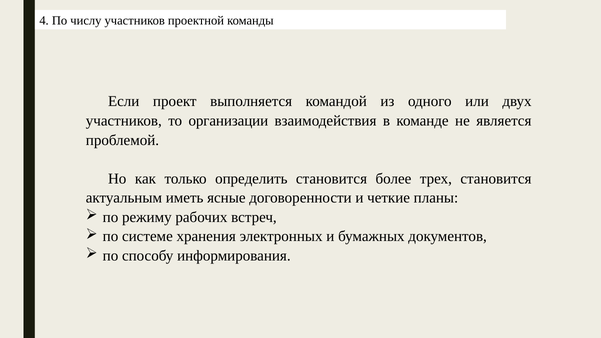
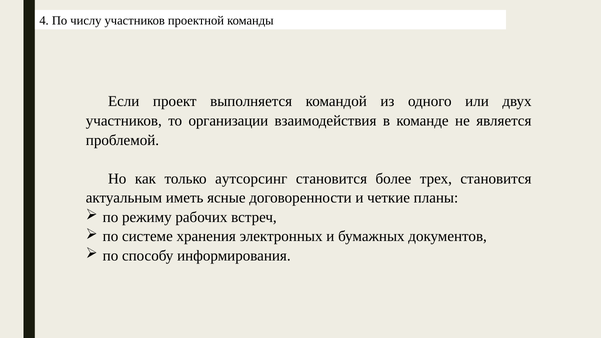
определить: определить -> аутсорсинг
